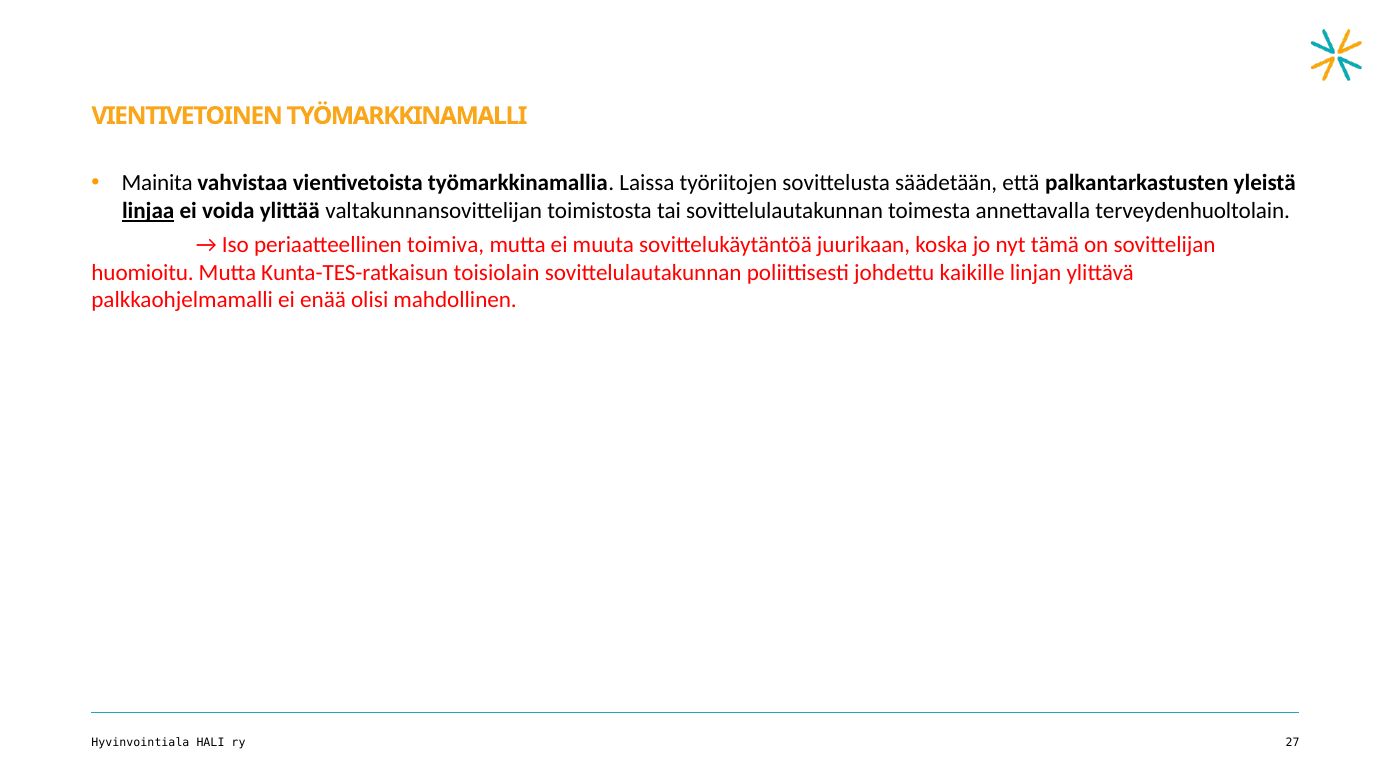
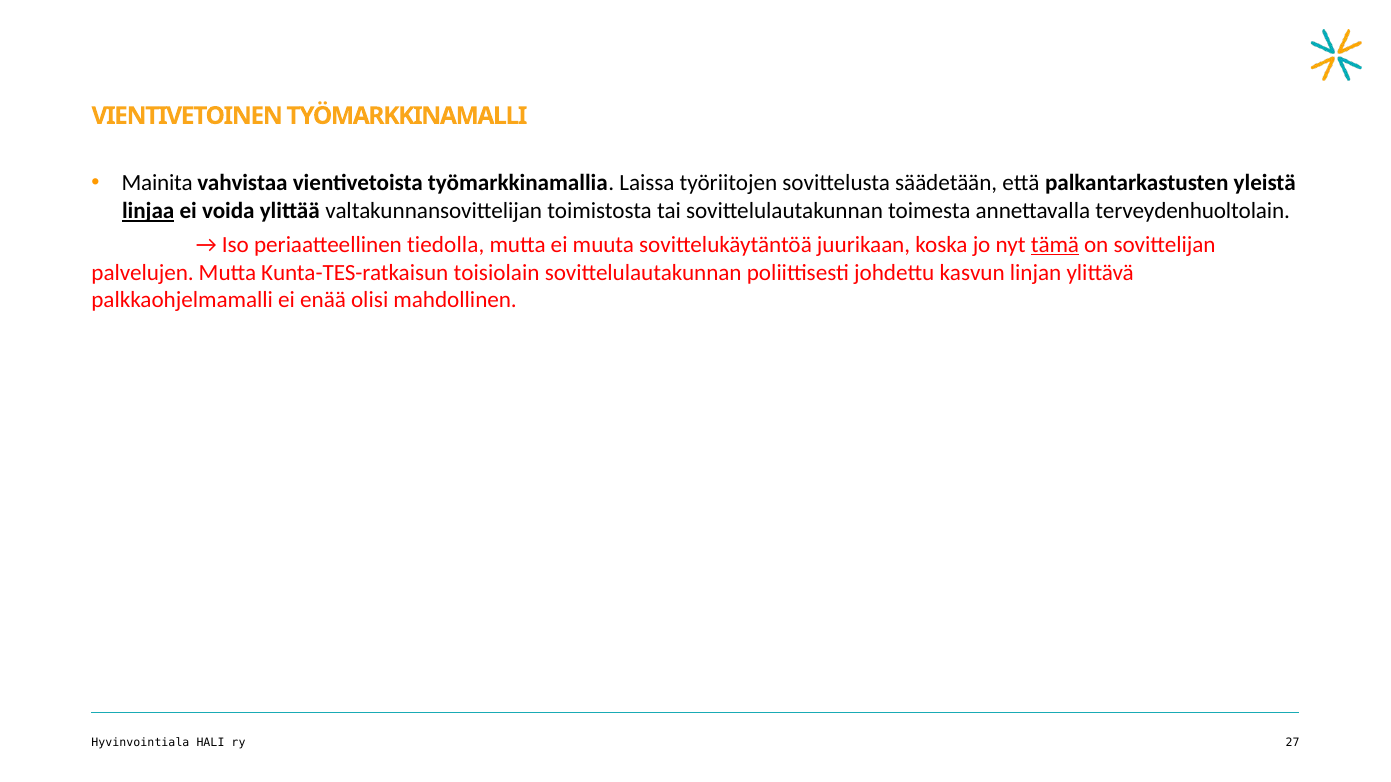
toimiva: toimiva -> tiedolla
tämä underline: none -> present
huomioitu: huomioitu -> palvelujen
kaikille: kaikille -> kasvun
